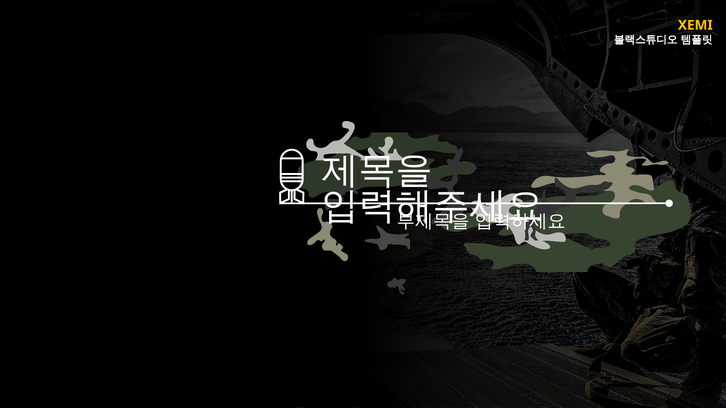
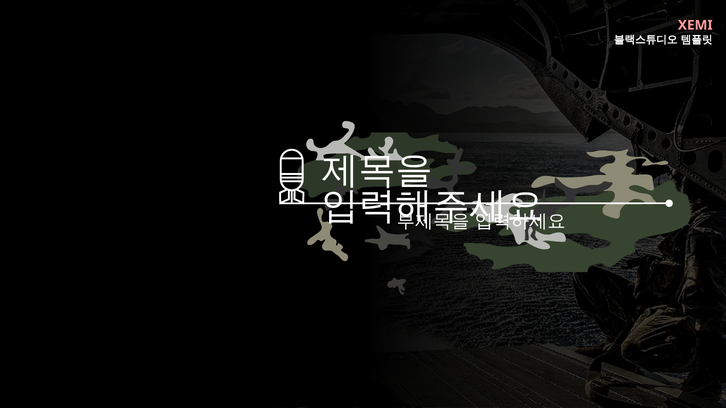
XEMI colour: yellow -> pink
